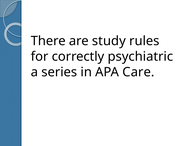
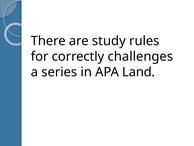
psychiatric: psychiatric -> challenges
Care: Care -> Land
